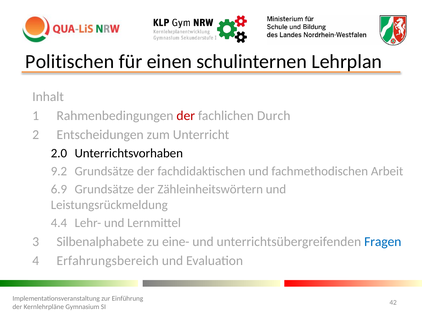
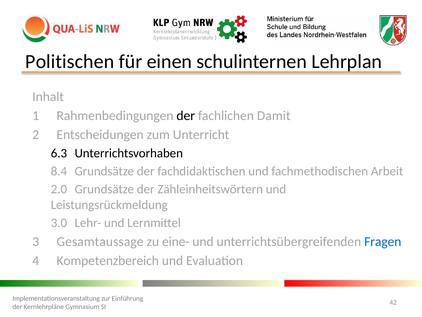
der at (186, 116) colour: red -> black
Durch: Durch -> Damit
2.0: 2.0 -> 6.3
9.2: 9.2 -> 8.4
6.9: 6.9 -> 2.0
4.4: 4.4 -> 3.0
Silbenalphabete: Silbenalphabete -> Gesamtaussage
Erfahrungsbereich: Erfahrungsbereich -> Kompetenzbereich
